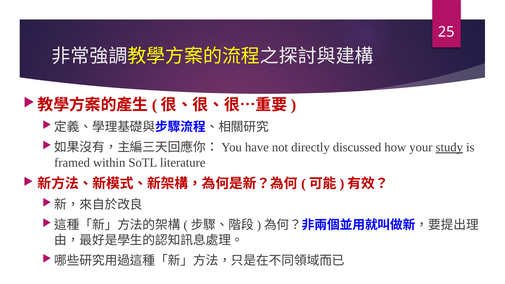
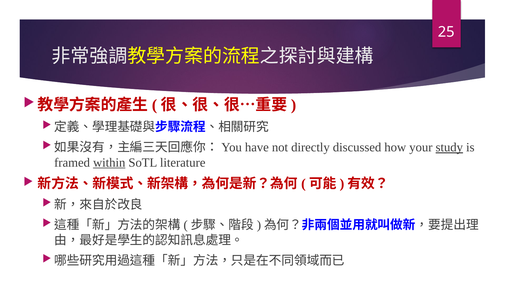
within underline: none -> present
